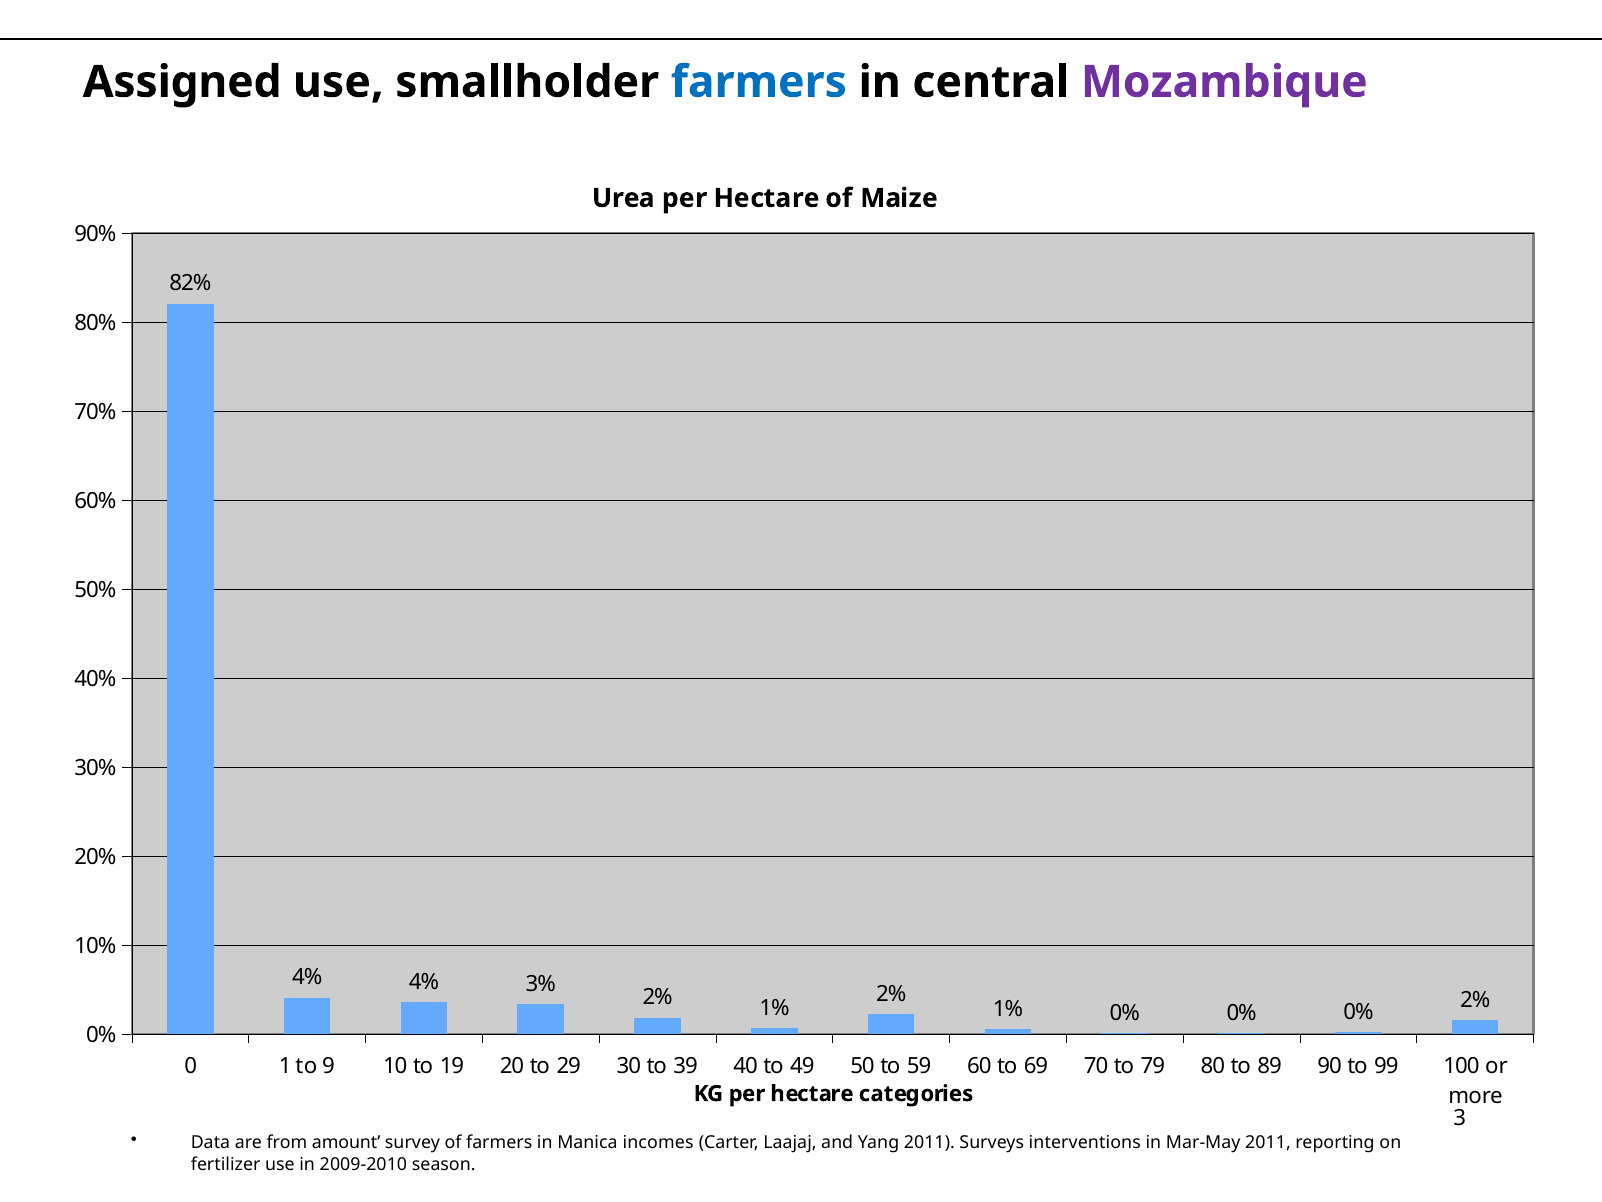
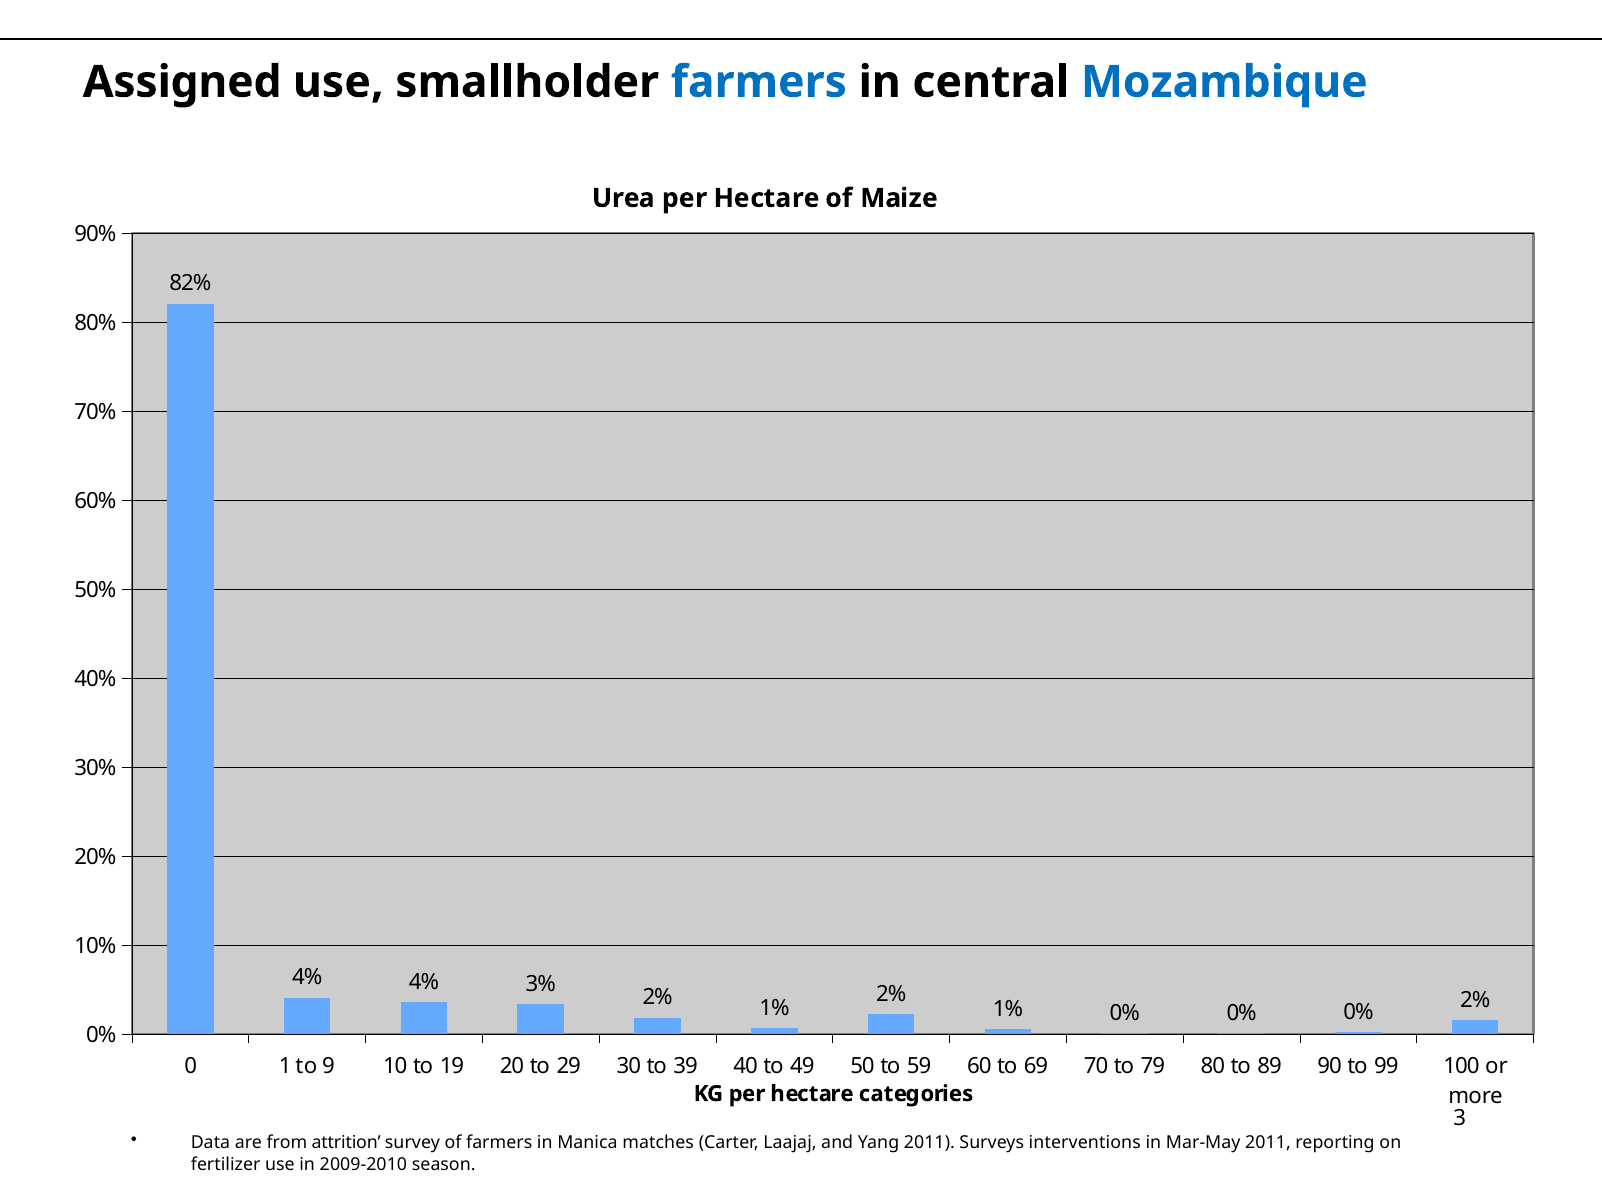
Mozambique colour: purple -> blue
amount: amount -> attrition
incomes: incomes -> matches
